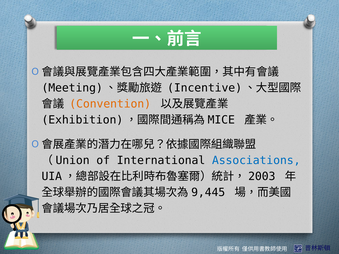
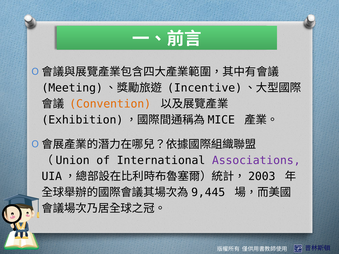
Associations colour: blue -> purple
